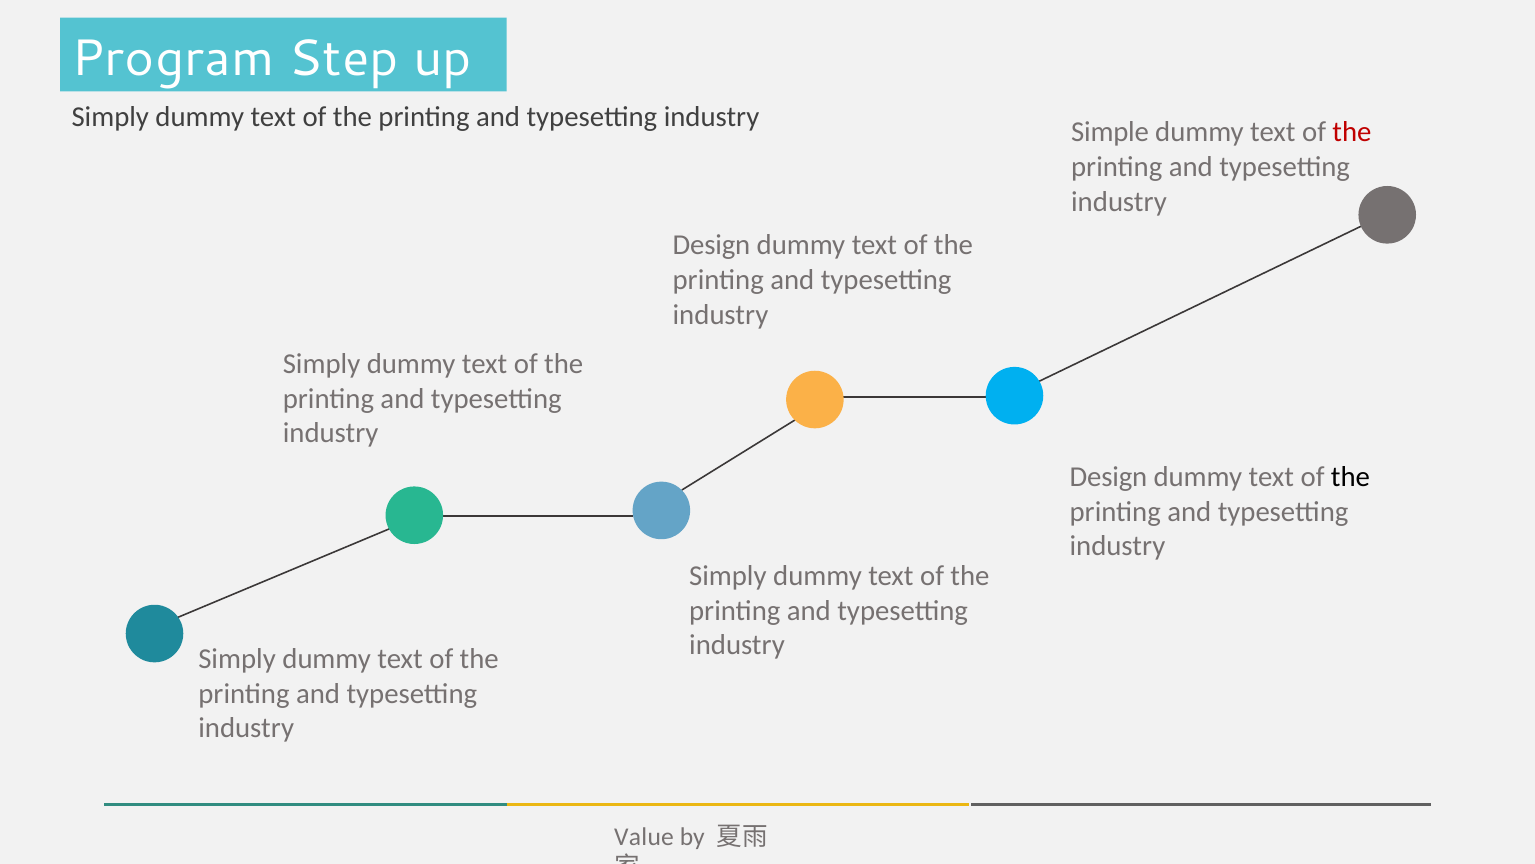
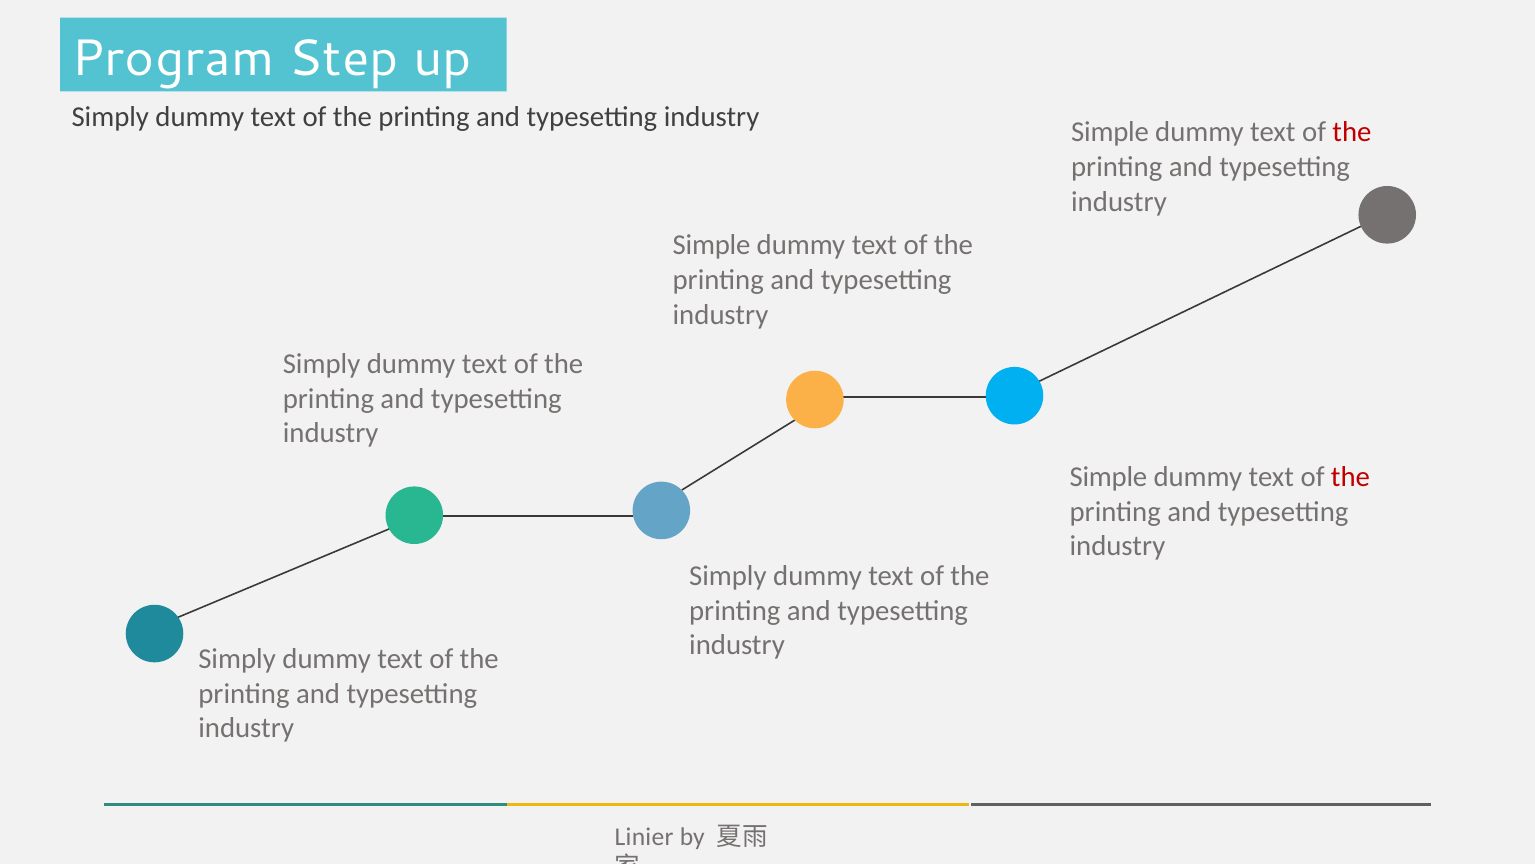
Design at (711, 245): Design -> Simple
Design at (1108, 477): Design -> Simple
the at (1350, 477) colour: black -> red
Value: Value -> Linier
